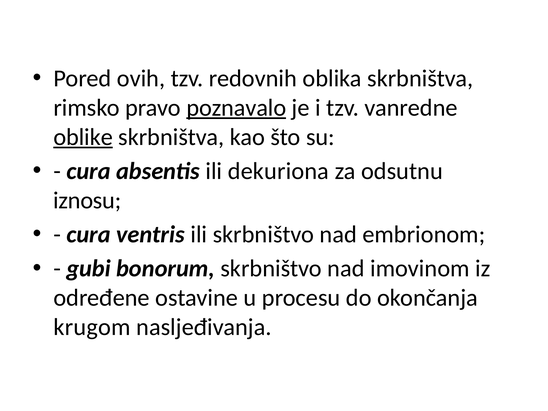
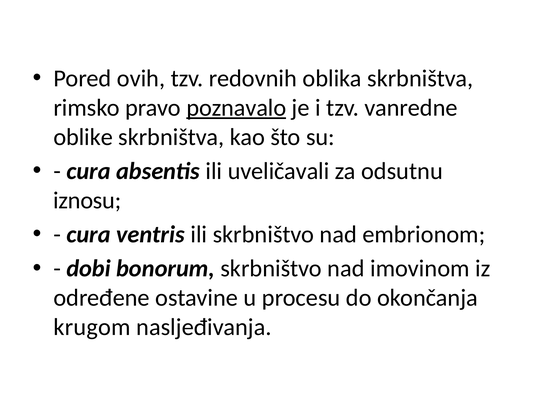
oblike underline: present -> none
dekuriona: dekuriona -> uveličavali
gubi: gubi -> dobi
